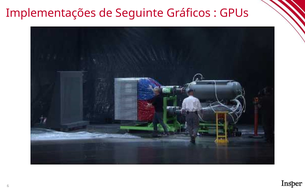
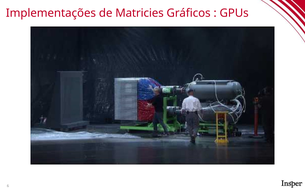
Seguinte: Seguinte -> Matricies
